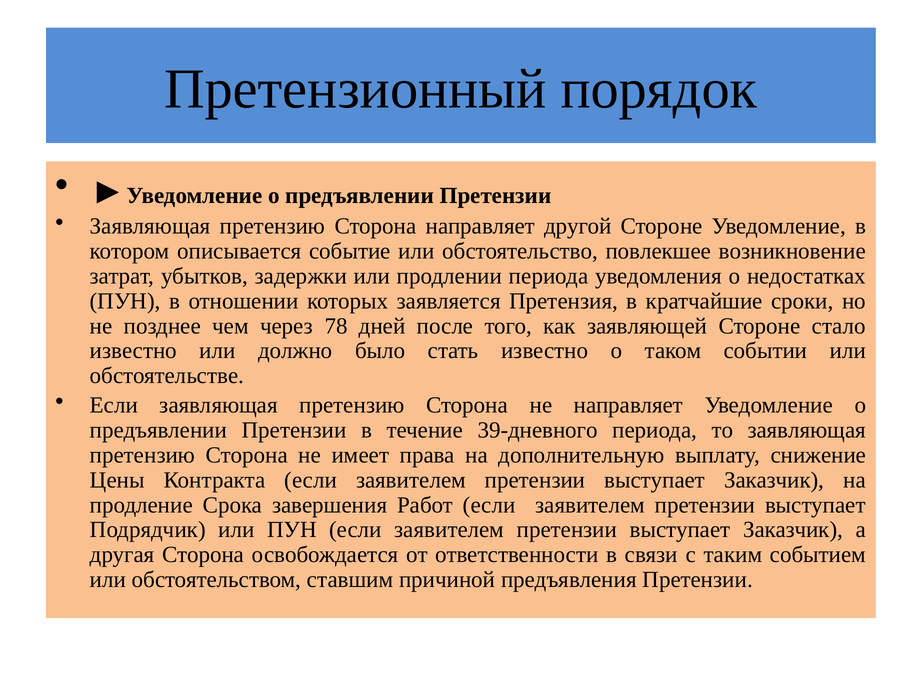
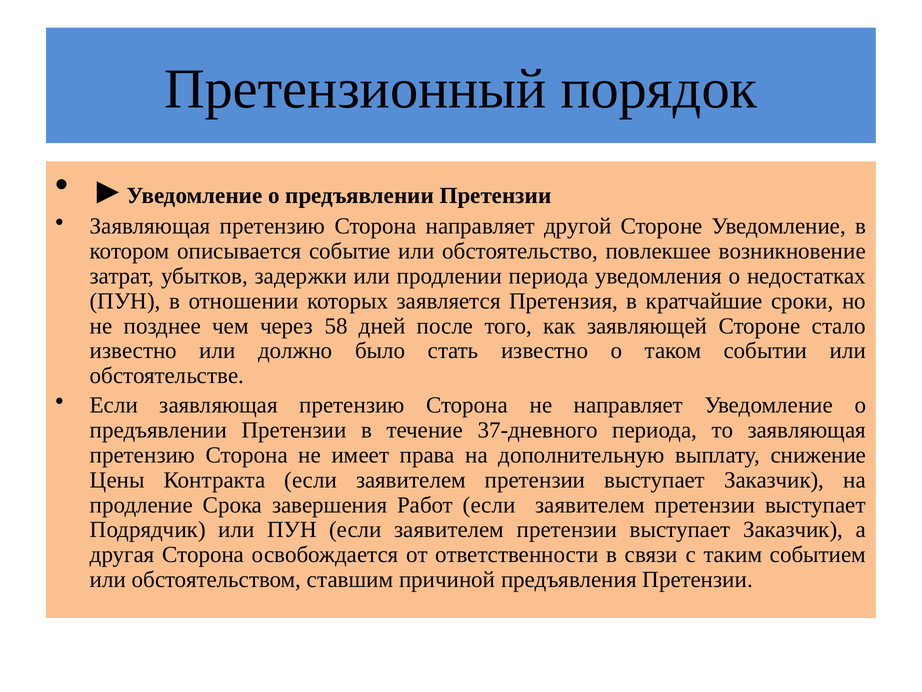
78: 78 -> 58
39-дневного: 39-дневного -> 37-дневного
